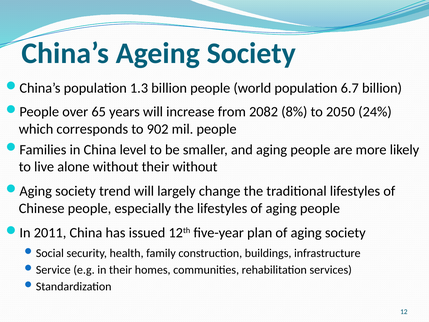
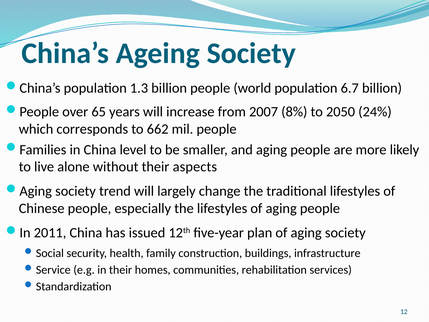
2082: 2082 -> 2007
902: 902 -> 662
their without: without -> aspects
